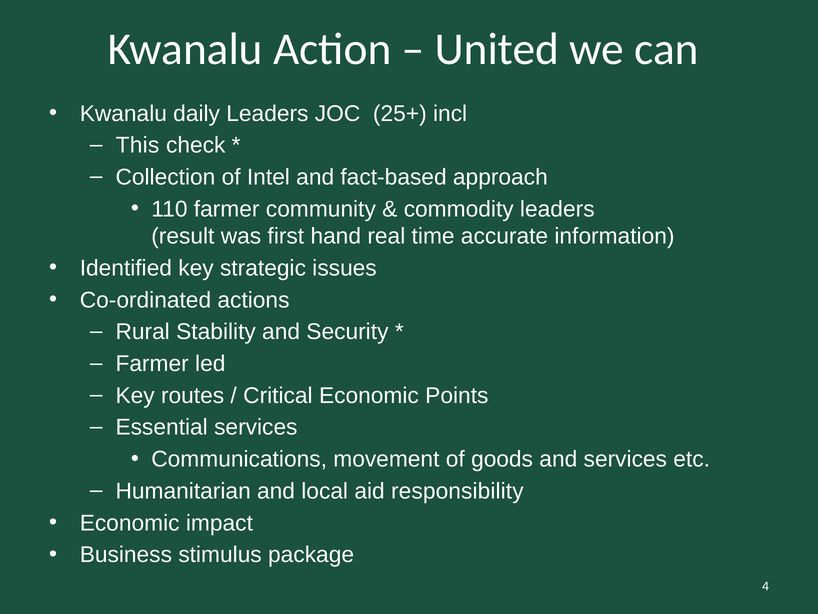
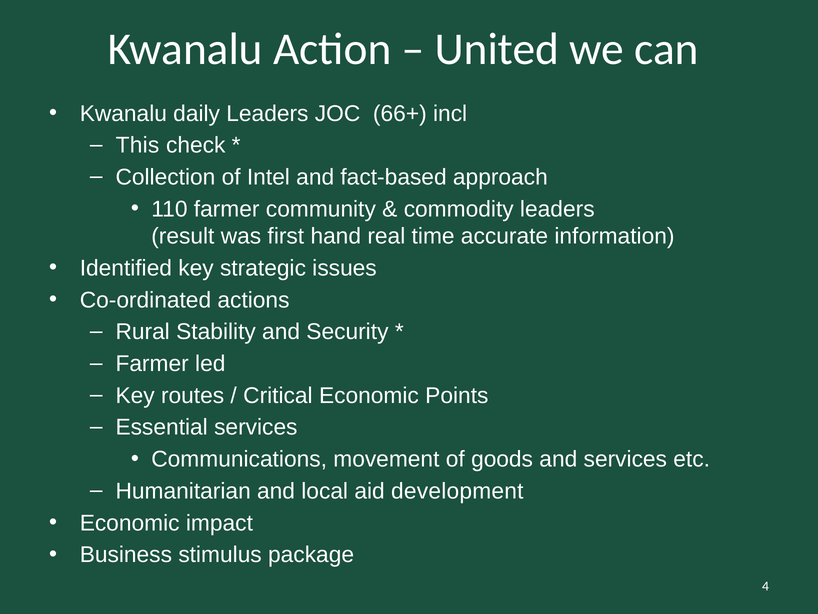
25+: 25+ -> 66+
responsibility: responsibility -> development
